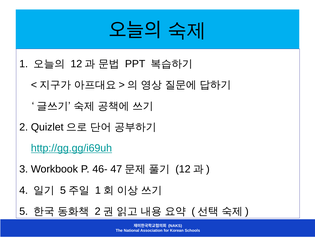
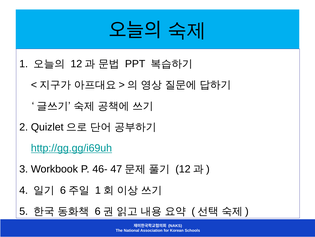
5 at (63, 190): 5 -> 6
2 at (98, 211): 2 -> 6
